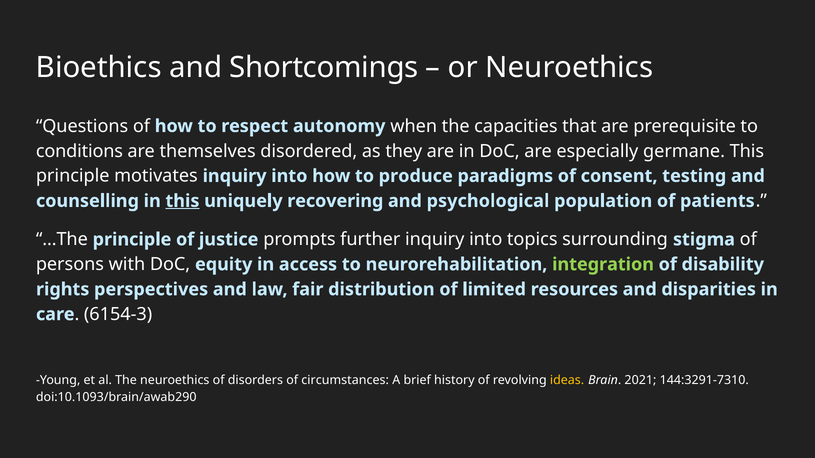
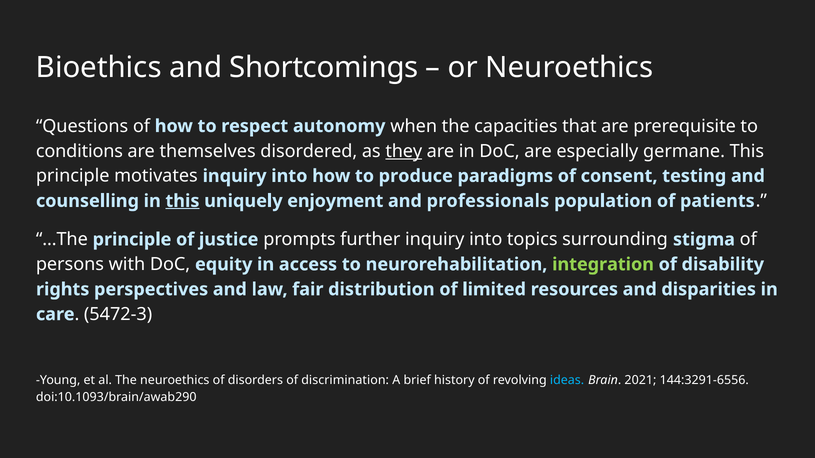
they underline: none -> present
recovering: recovering -> enjoyment
psychological: psychological -> professionals
6154-3: 6154-3 -> 5472-3
circumstances: circumstances -> discrimination
ideas colour: yellow -> light blue
144:3291-7310: 144:3291-7310 -> 144:3291-6556
